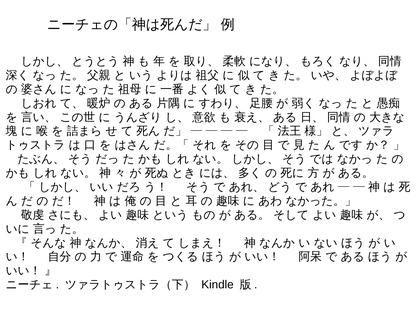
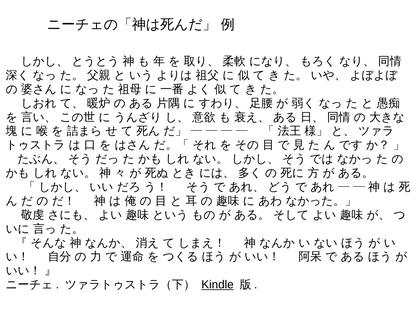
Kindle underline: none -> present
